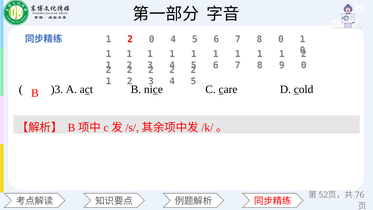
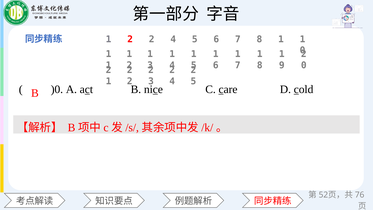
1 2 0: 0 -> 2
7 8 0: 0 -> 1
)3: )3 -> )0
